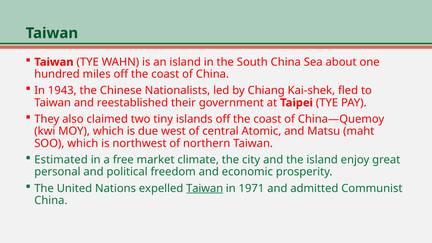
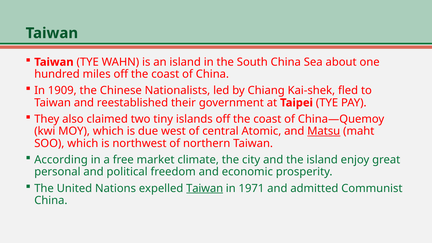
1943: 1943 -> 1909
Matsu underline: none -> present
Estimated: Estimated -> According
